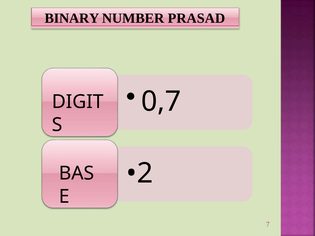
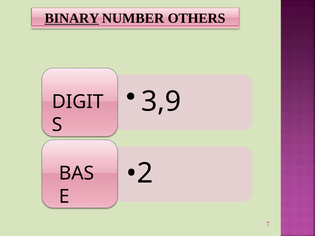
BINARY underline: none -> present
PRASAD: PRASAD -> OTHERS
0,7: 0,7 -> 3,9
